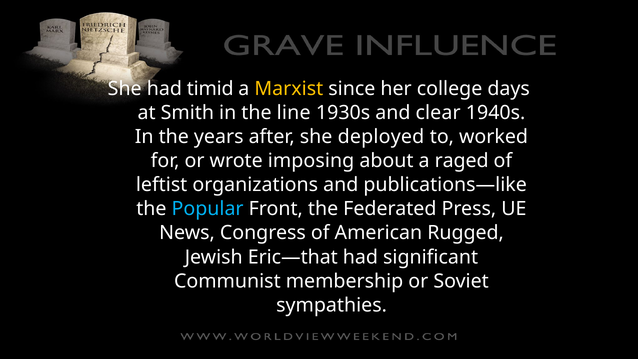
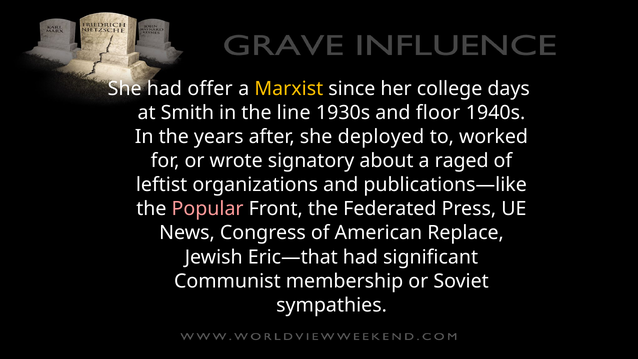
timid: timid -> offer
clear: clear -> floor
imposing: imposing -> signatory
Popular colour: light blue -> pink
Rugged: Rugged -> Replace
